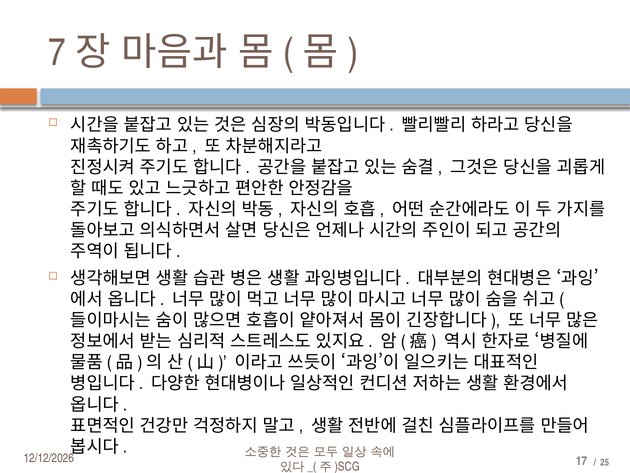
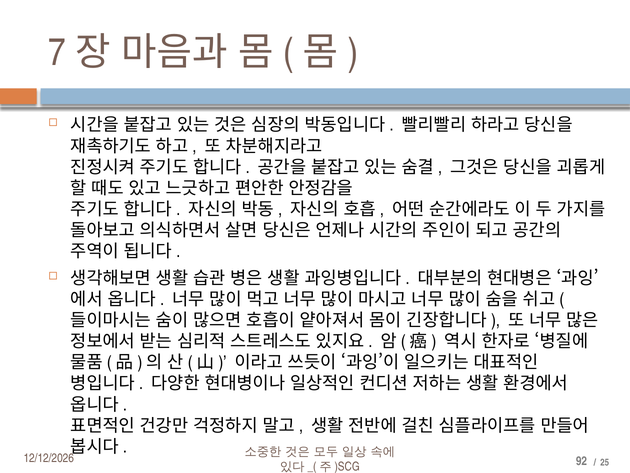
17: 17 -> 92
